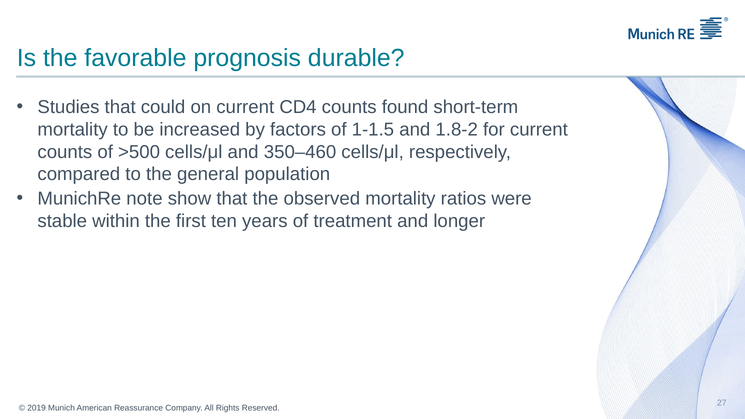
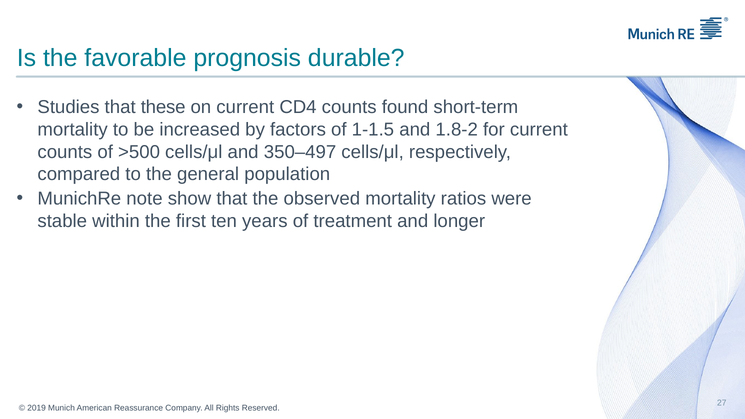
could: could -> these
350–460: 350–460 -> 350–497
